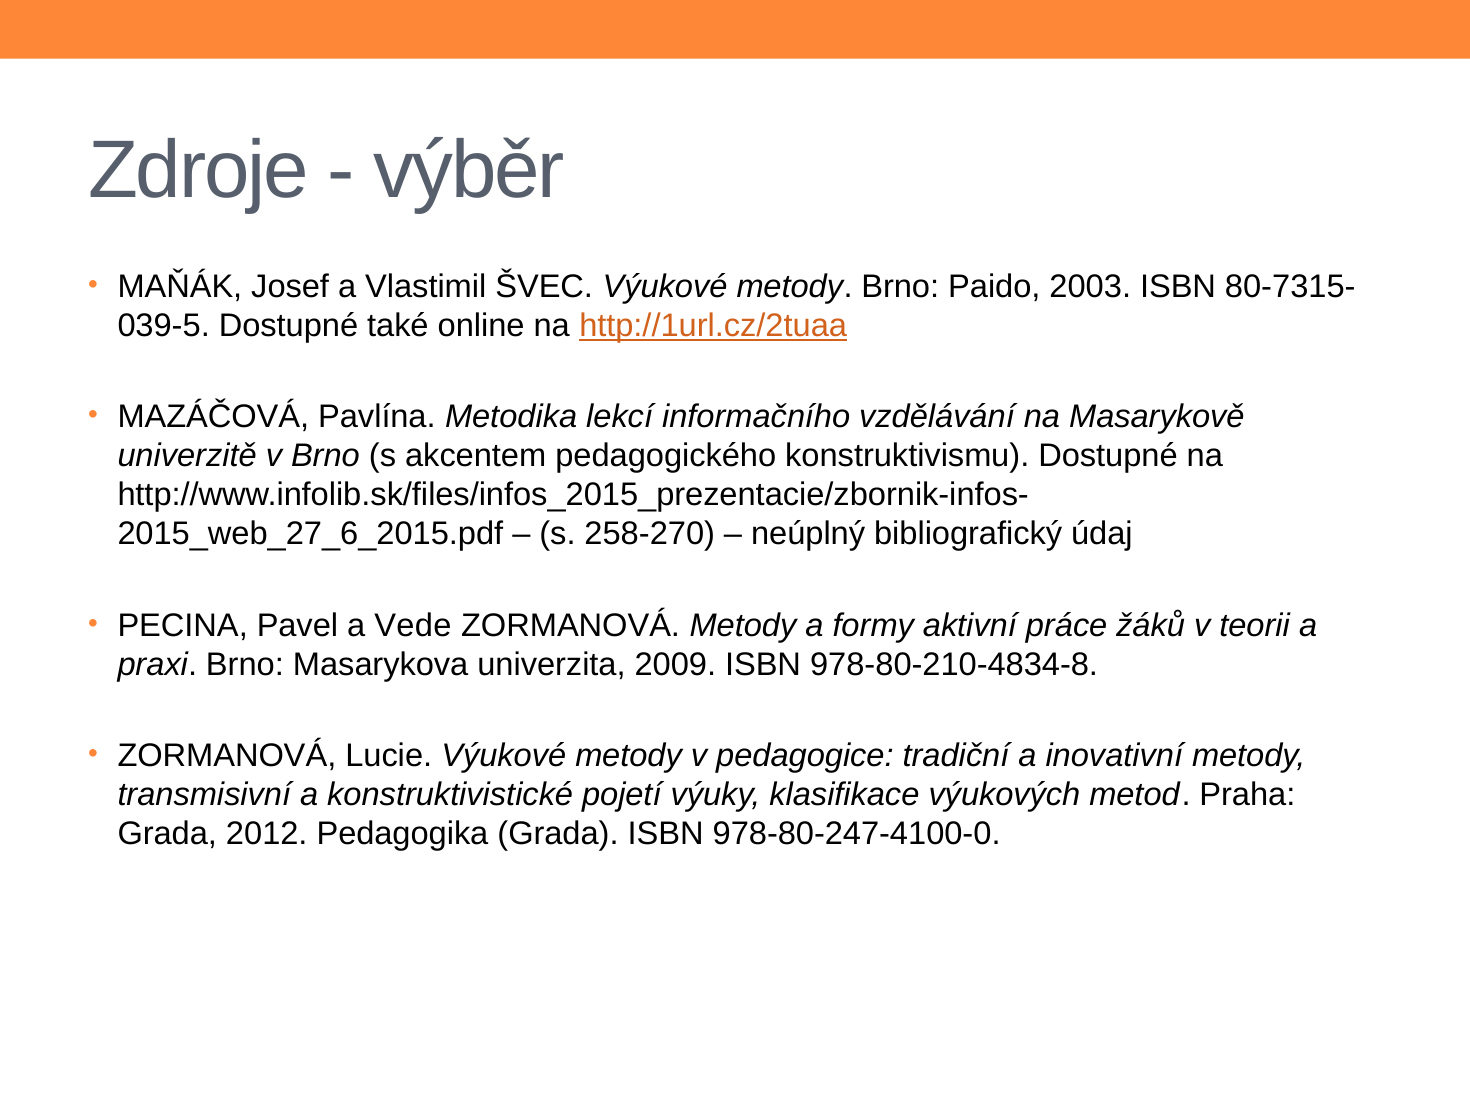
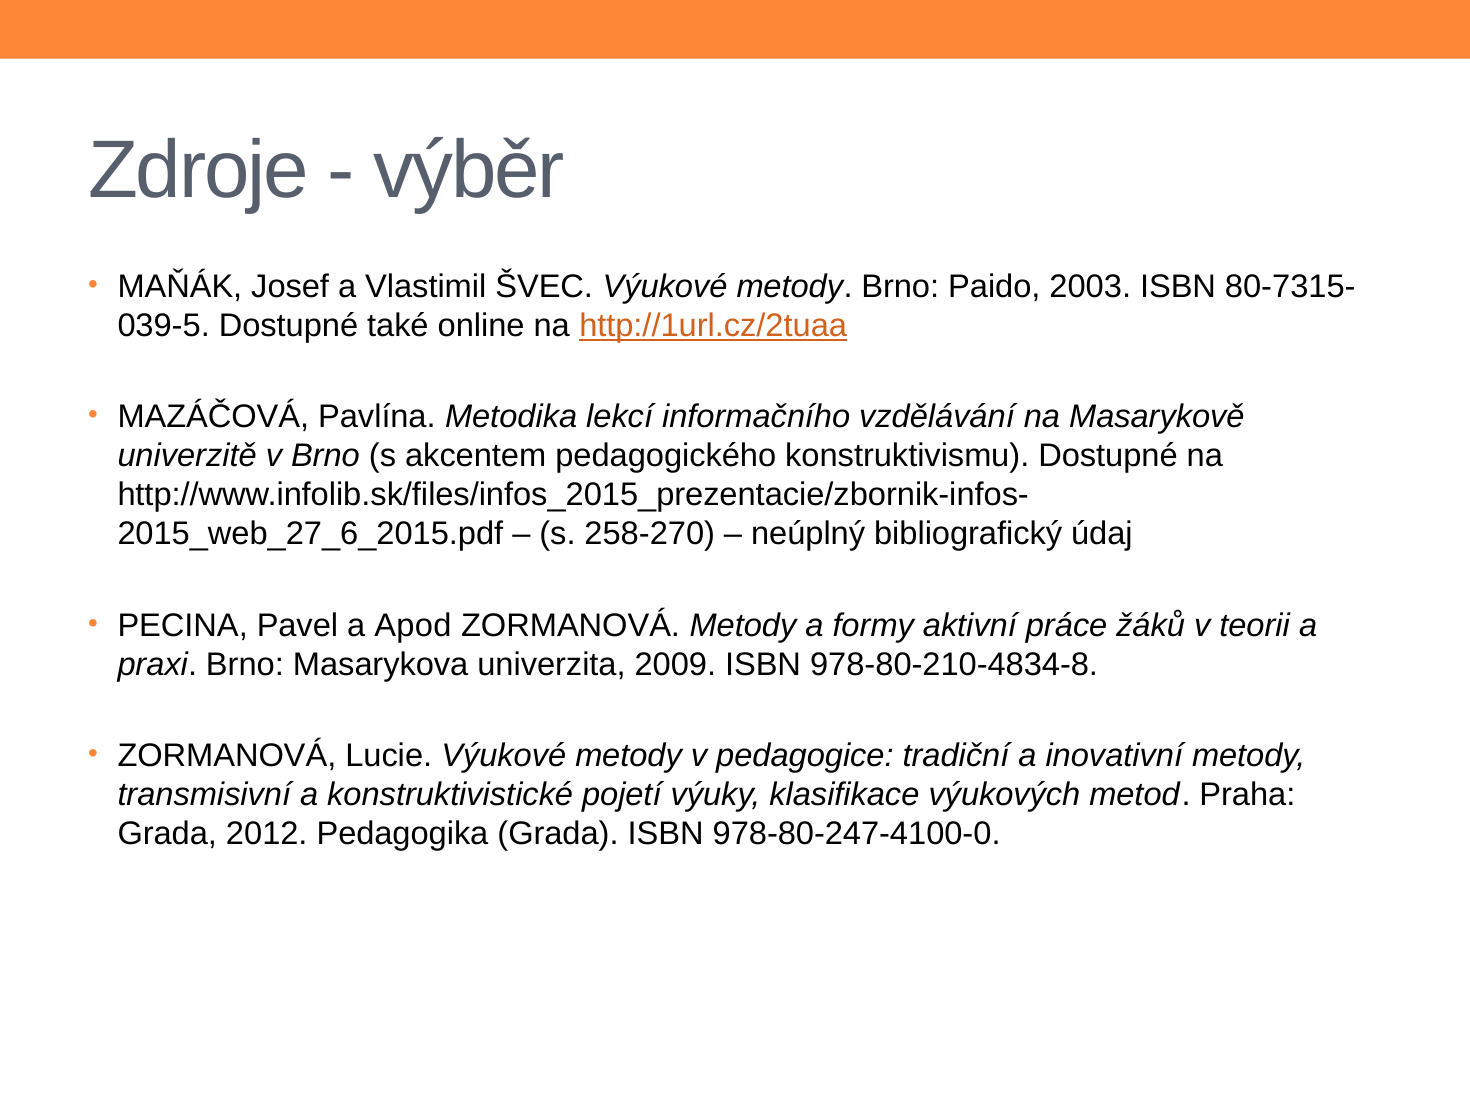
Vede: Vede -> Apod
